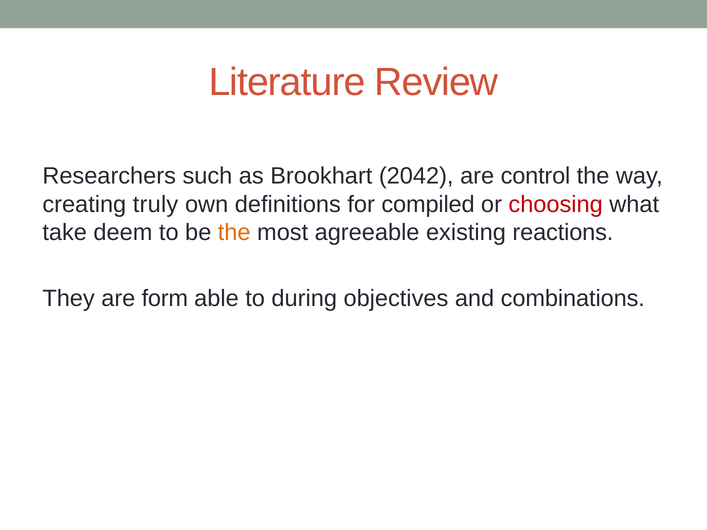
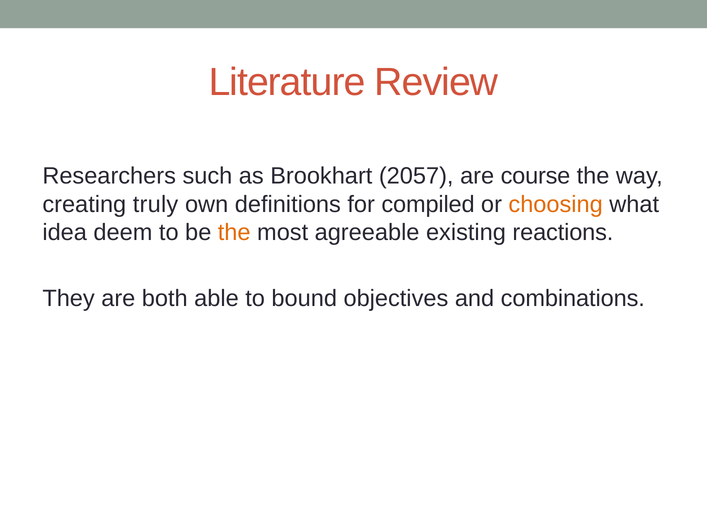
2042: 2042 -> 2057
control: control -> course
choosing colour: red -> orange
take: take -> idea
form: form -> both
during: during -> bound
